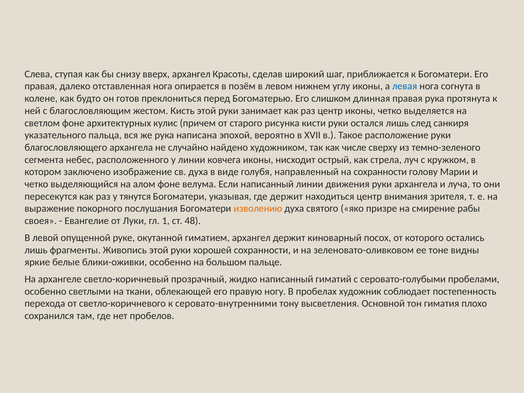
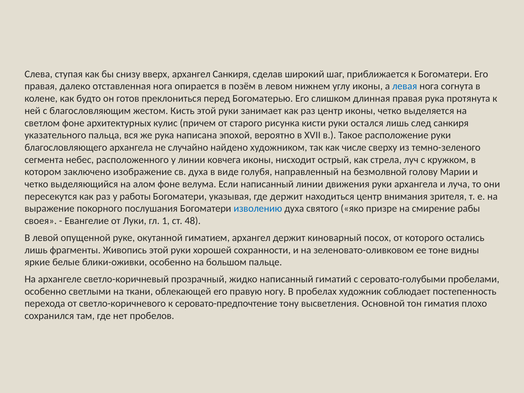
архангел Красоты: Красоты -> Санкиря
на сохранности: сохранности -> безмолвной
тянутся: тянутся -> работы
изволению colour: orange -> blue
серовато-внутренними: серовато-внутренними -> серовато-предпочтение
